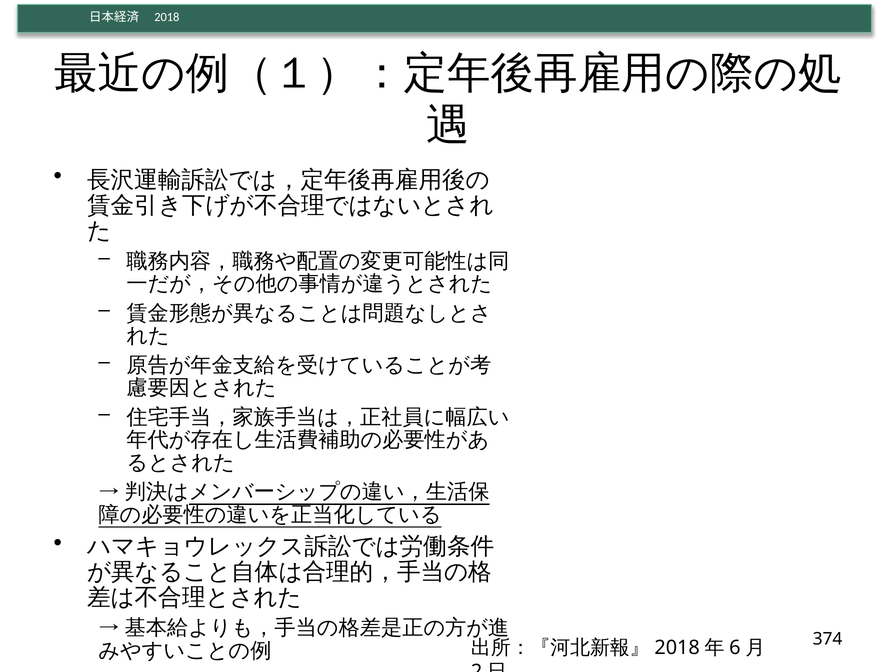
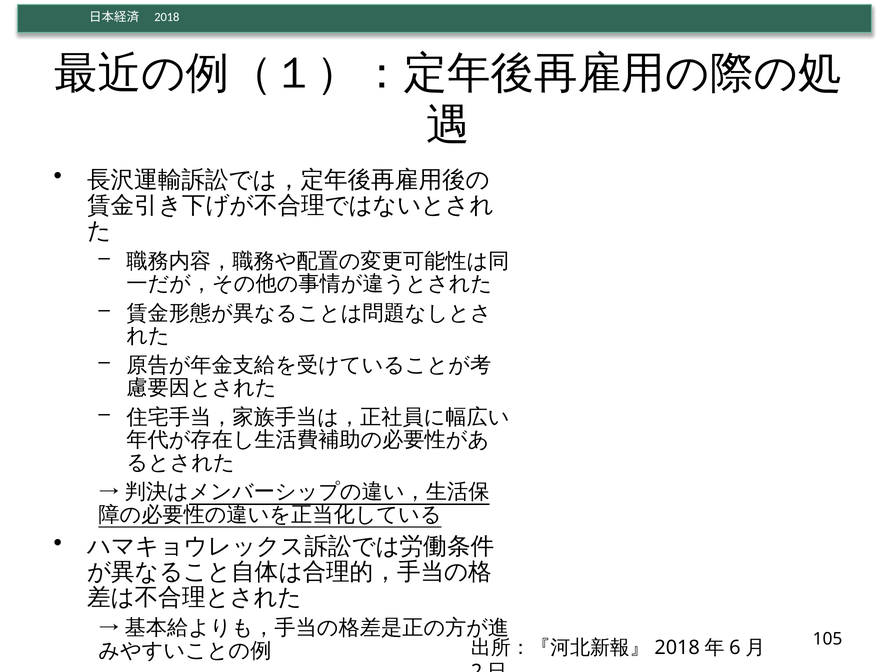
374: 374 -> 105
